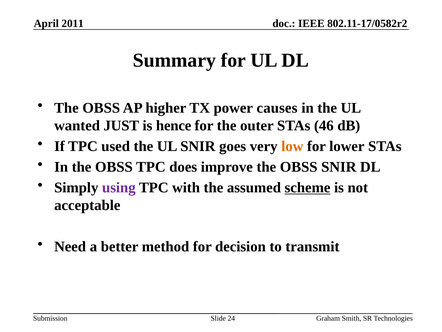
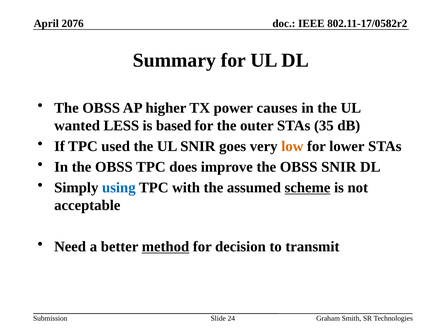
2011: 2011 -> 2076
JUST: JUST -> LESS
hence: hence -> based
46: 46 -> 35
using colour: purple -> blue
method underline: none -> present
